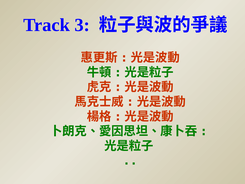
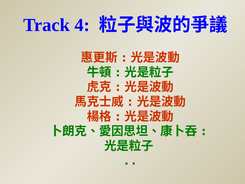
3: 3 -> 4
